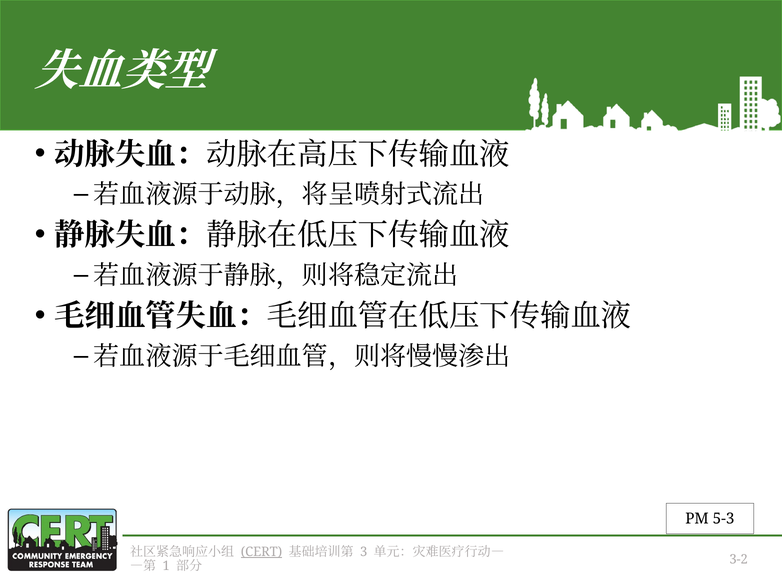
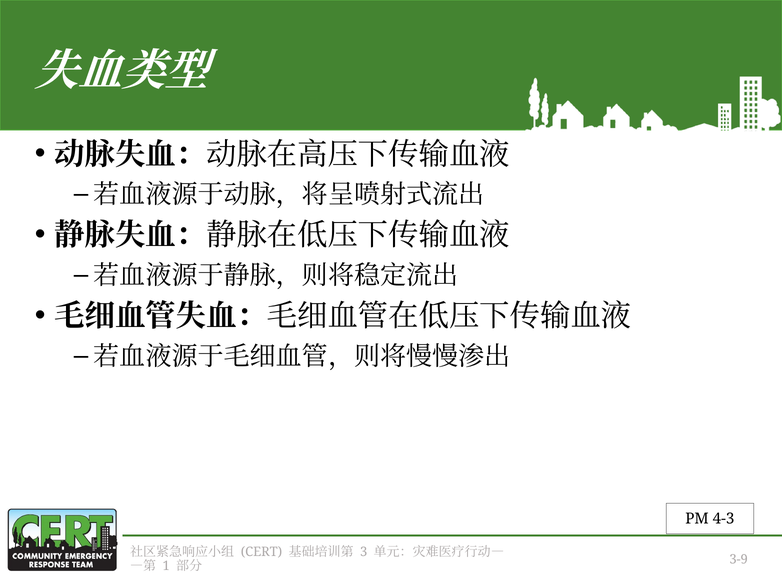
5-3: 5-3 -> 4-3
CERT underline: present -> none
3-2: 3-2 -> 3-9
